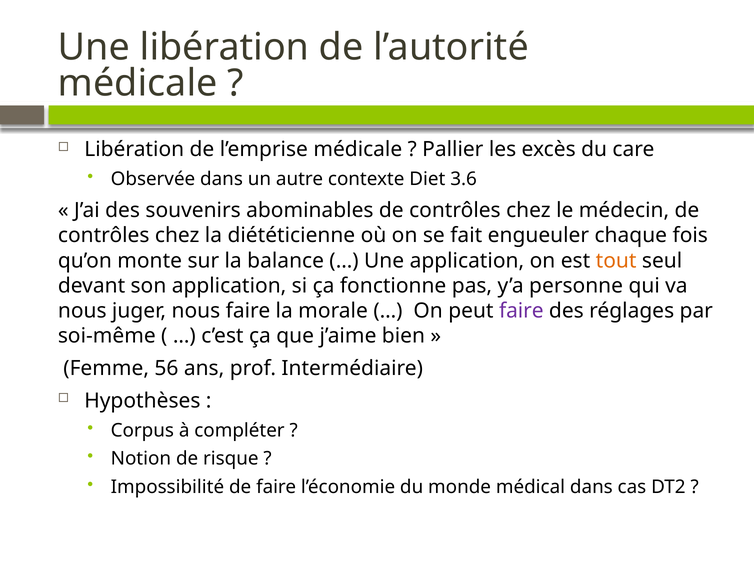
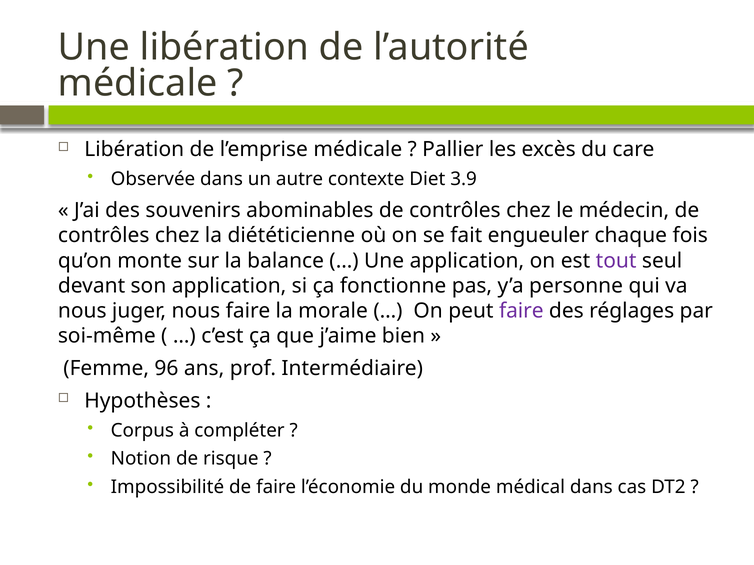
3.6: 3.6 -> 3.9
tout colour: orange -> purple
56: 56 -> 96
